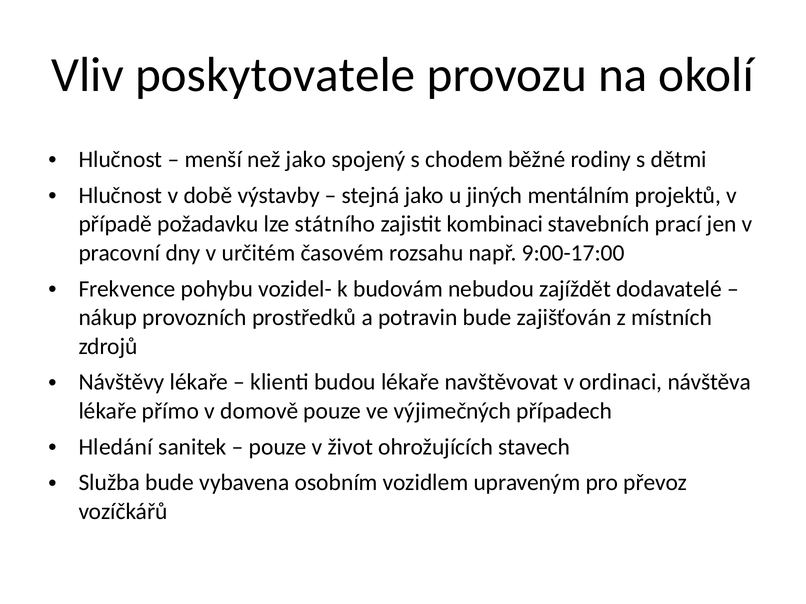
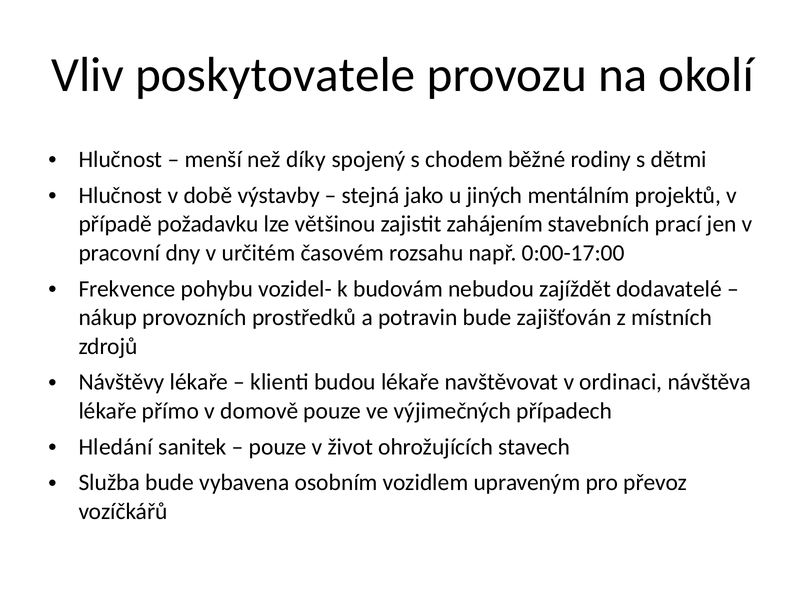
než jako: jako -> díky
státního: státního -> většinou
kombinaci: kombinaci -> zahájením
9:00-17:00: 9:00-17:00 -> 0:00-17:00
